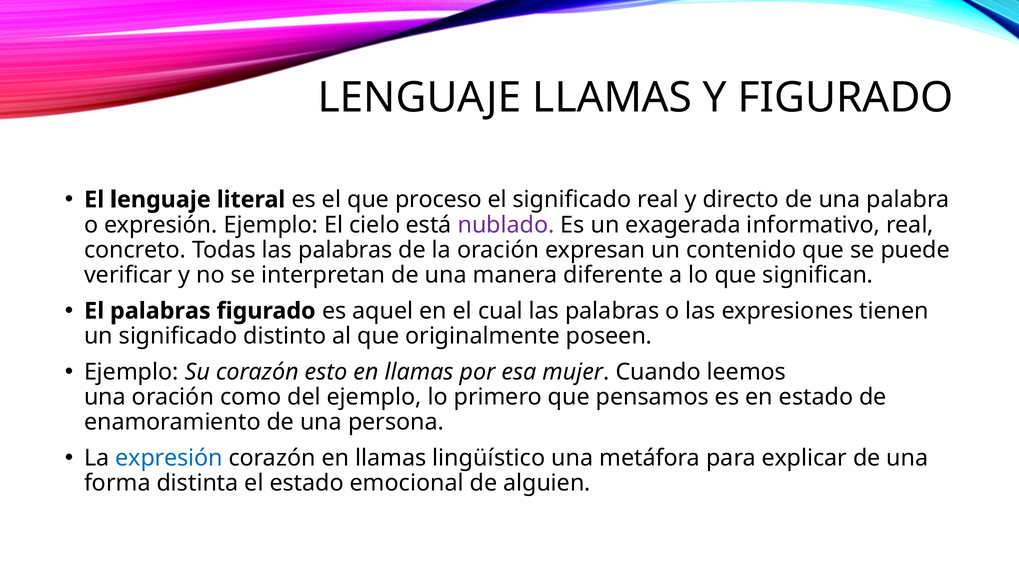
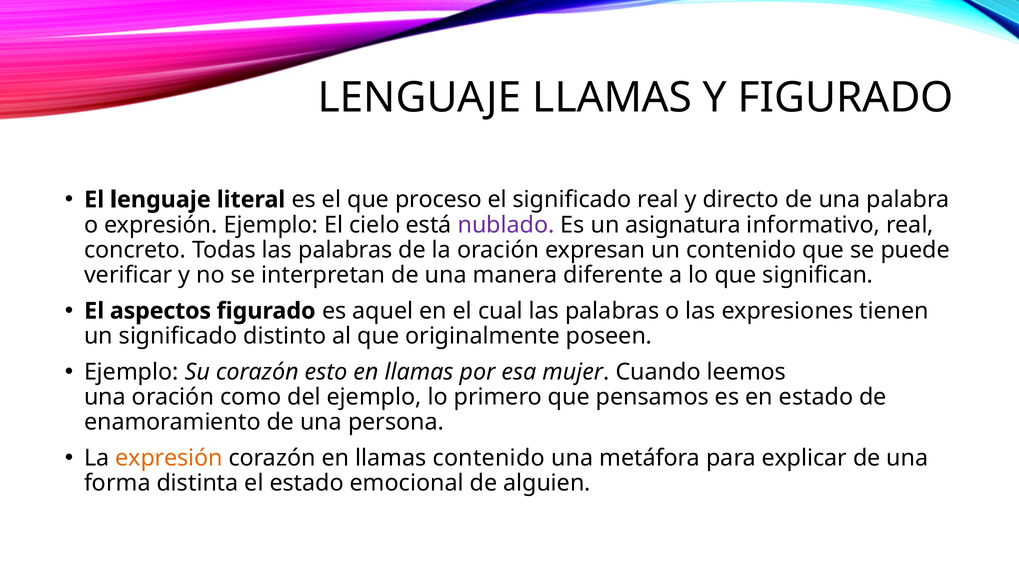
exagerada: exagerada -> asignatura
El palabras: palabras -> aspectos
expresión at (169, 458) colour: blue -> orange
llamas lingüístico: lingüístico -> contenido
